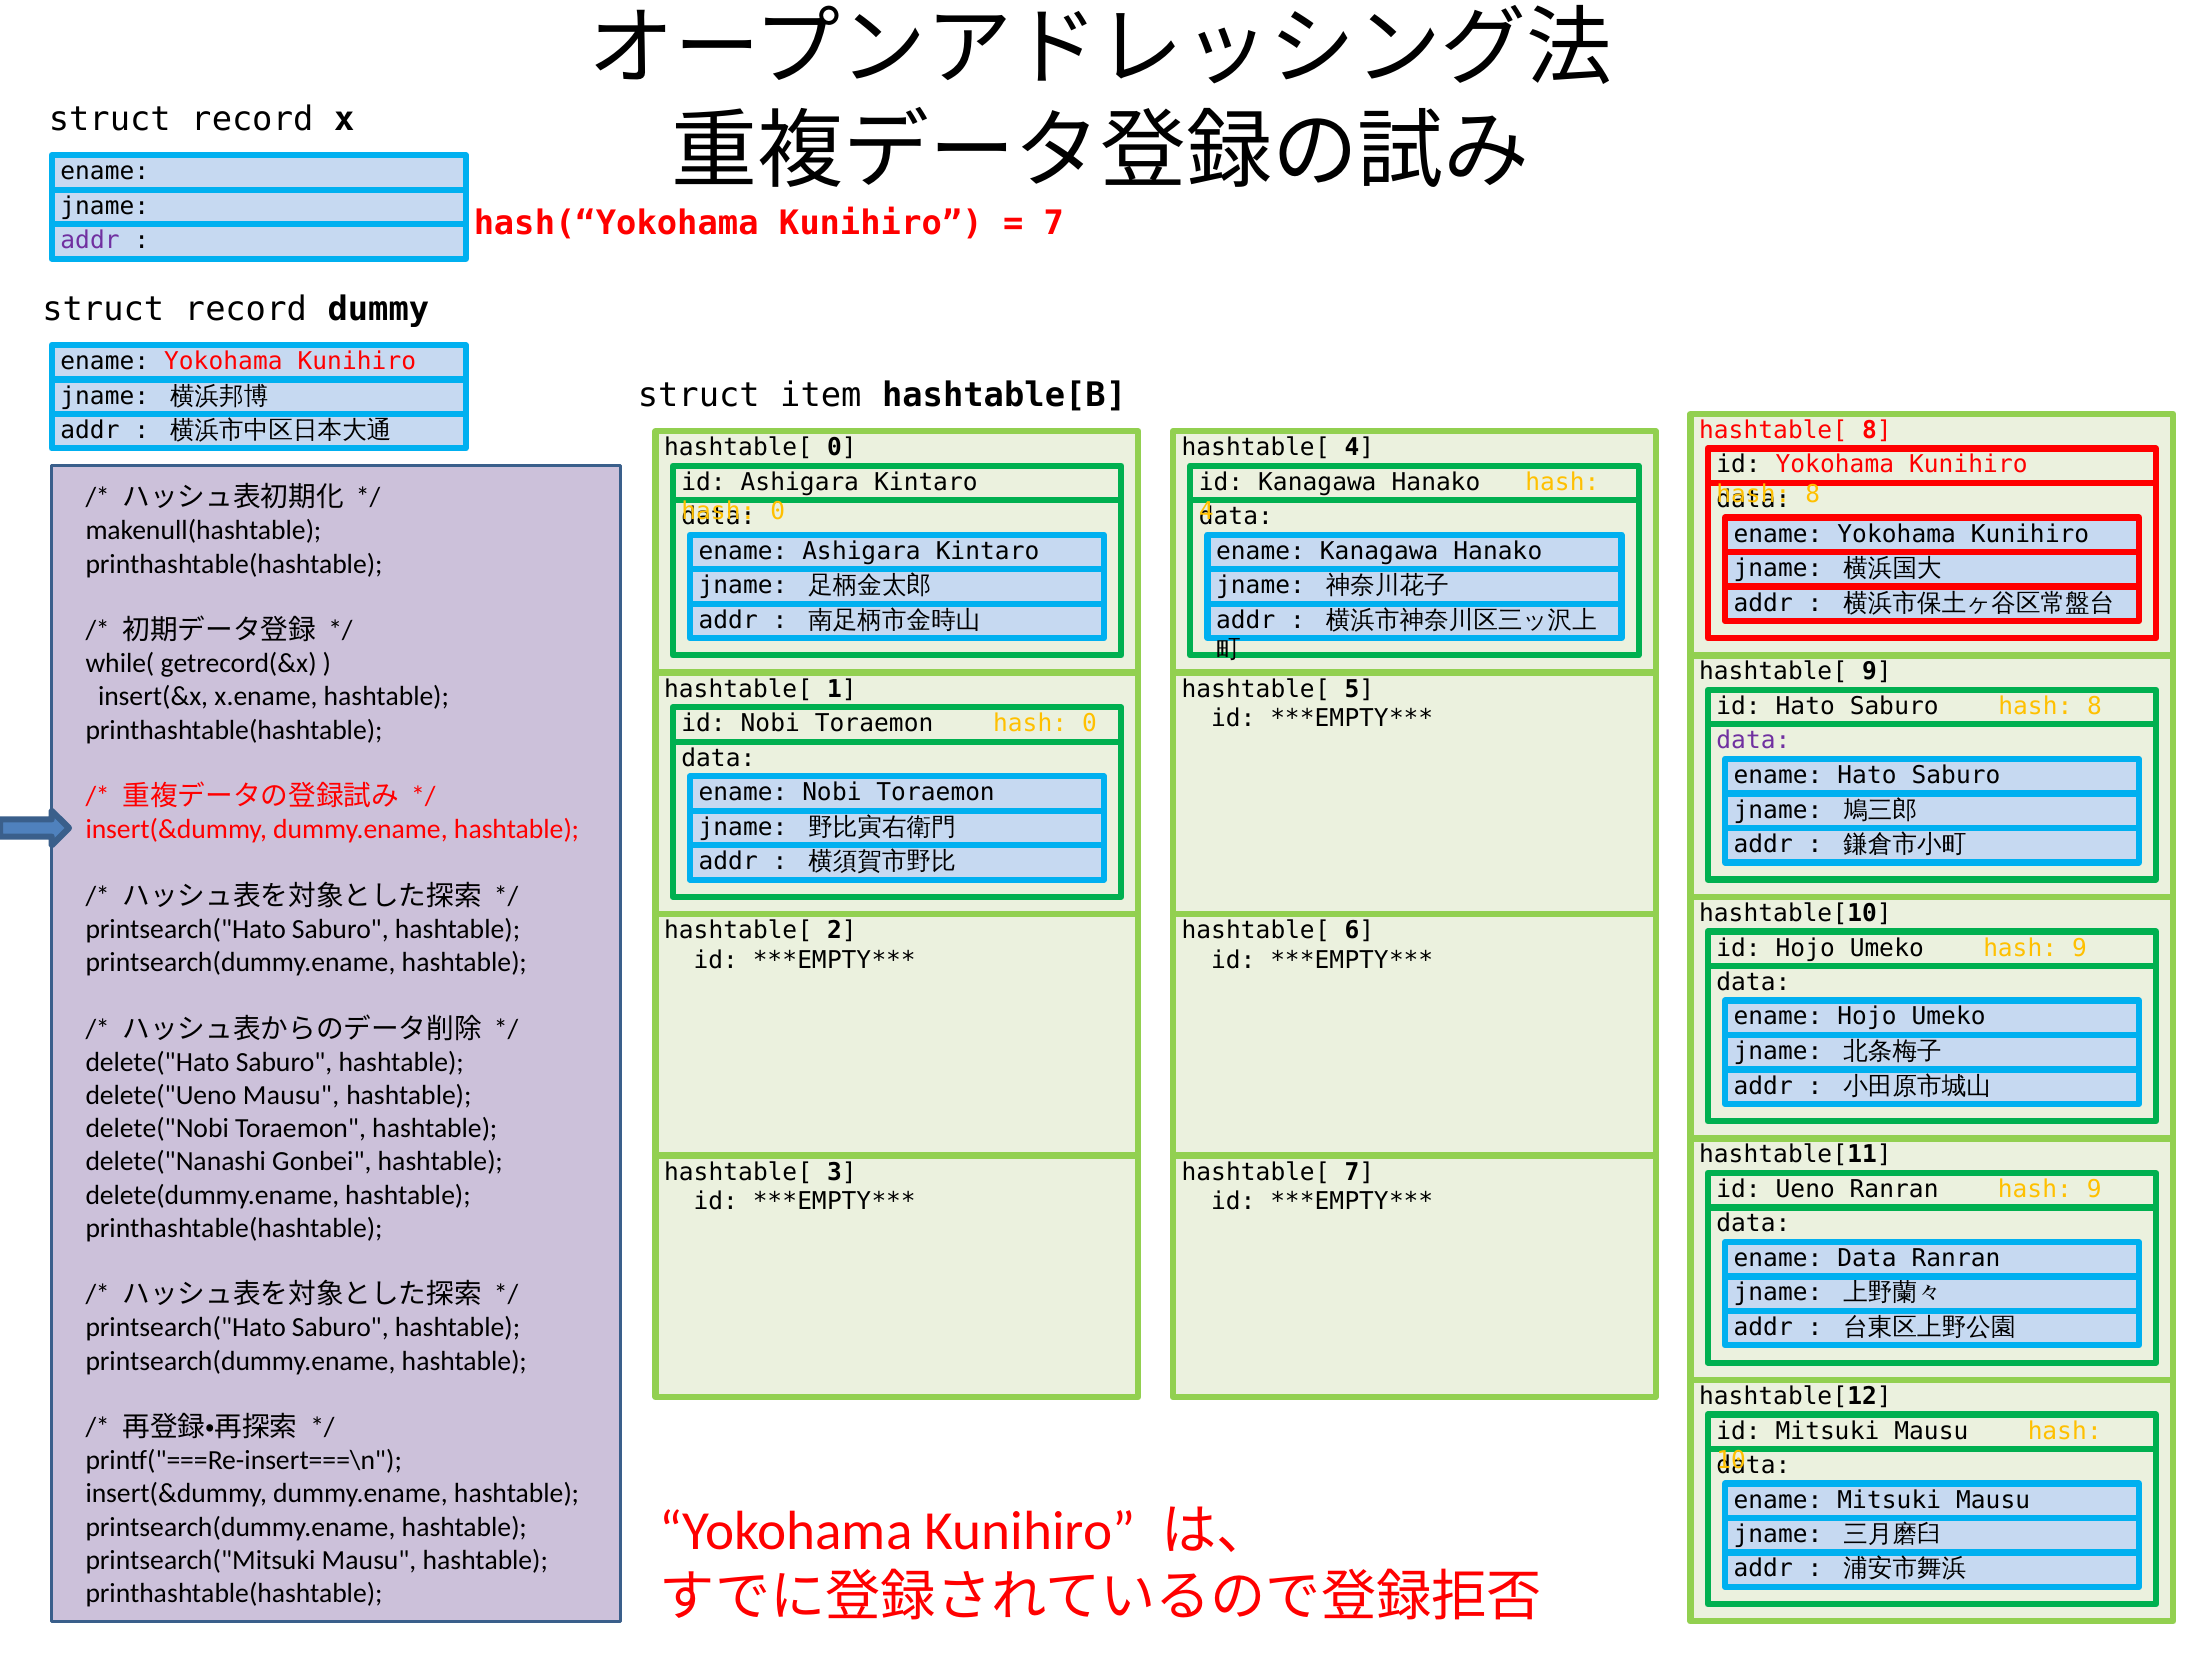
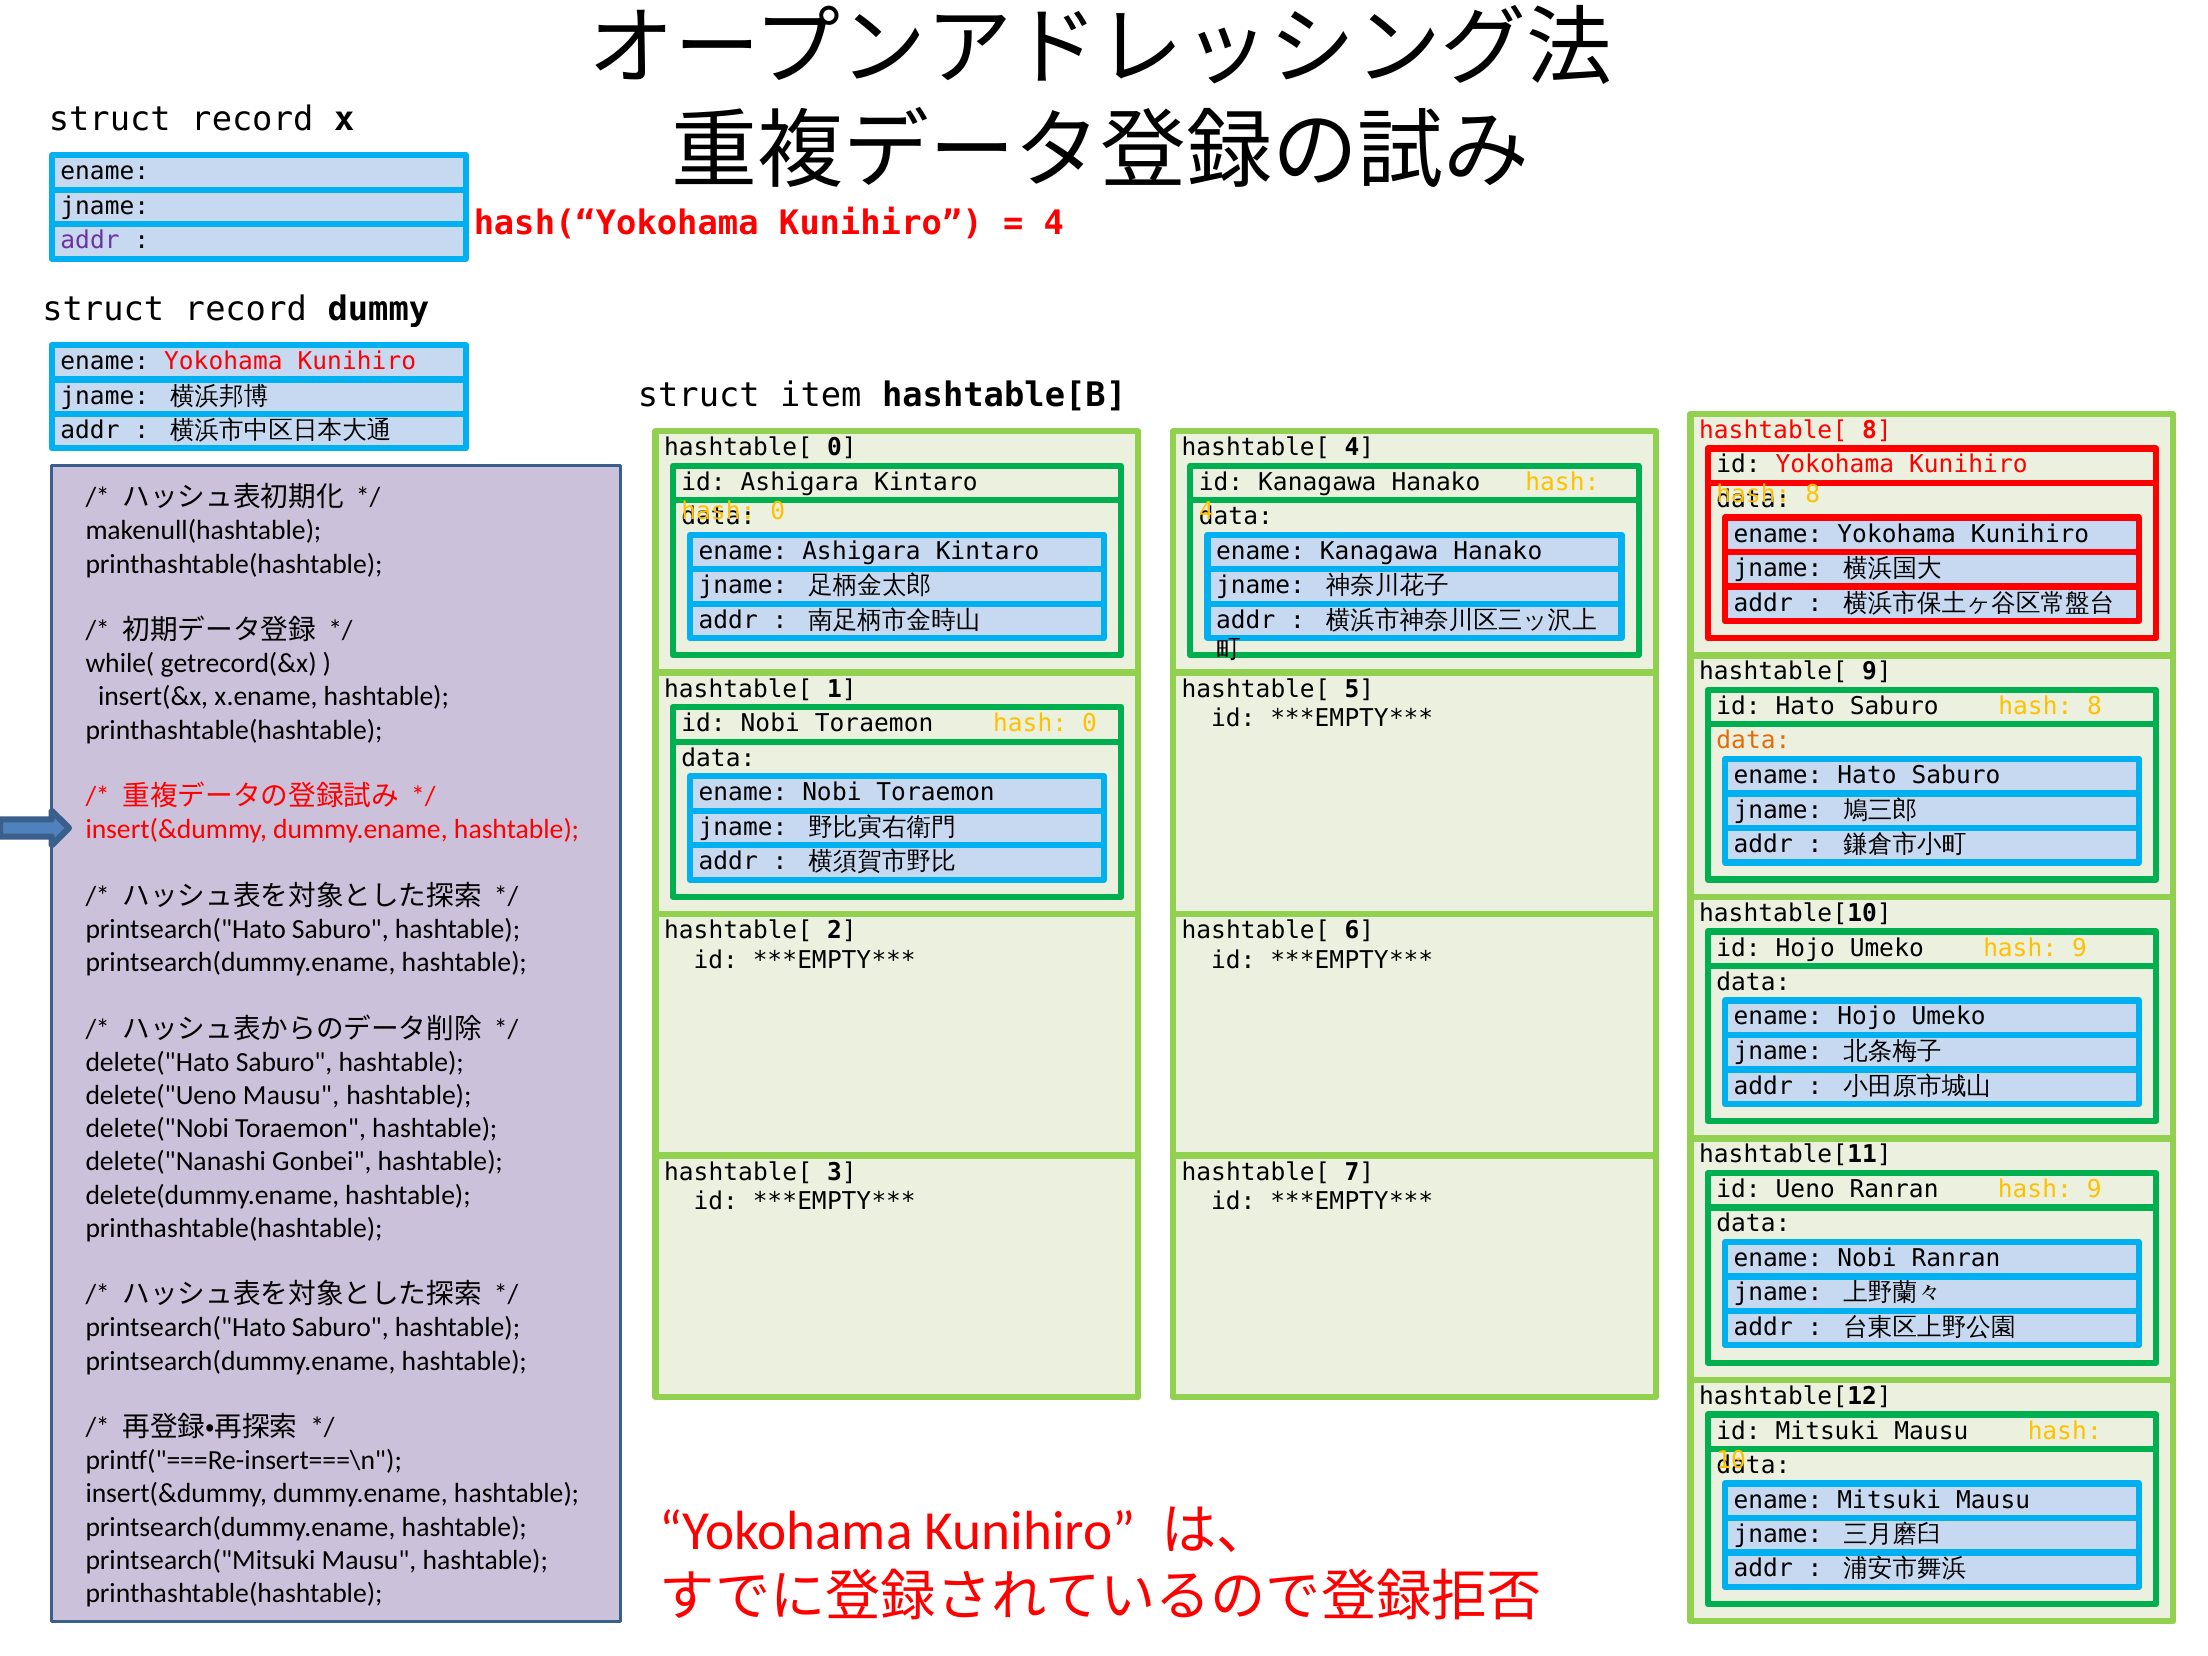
7 at (1054, 223): 7 -> 4
data at (1753, 741) colour: purple -> orange
Data at (1867, 1258): Data -> Nobi
